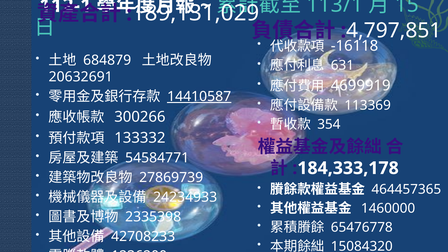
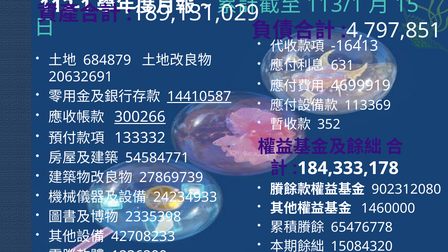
-16118: -16118 -> -16413
300266 underline: none -> present
354: 354 -> 352
464457365: 464457365 -> 902312080
